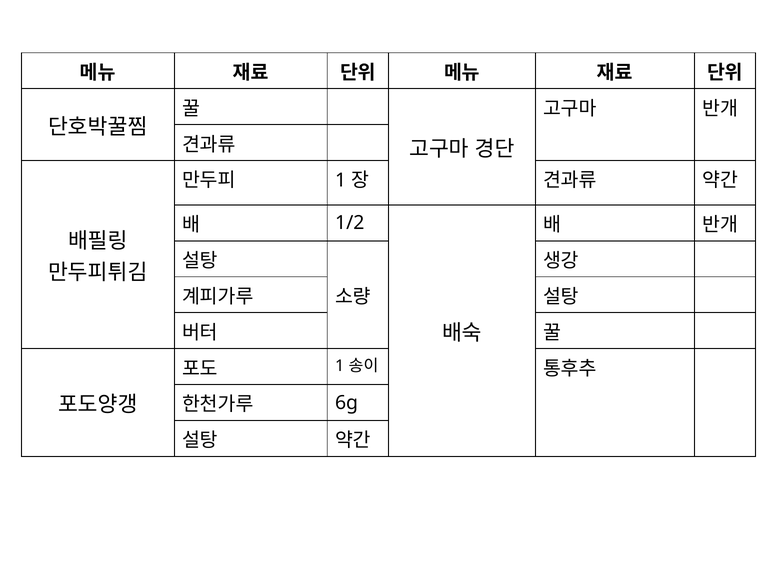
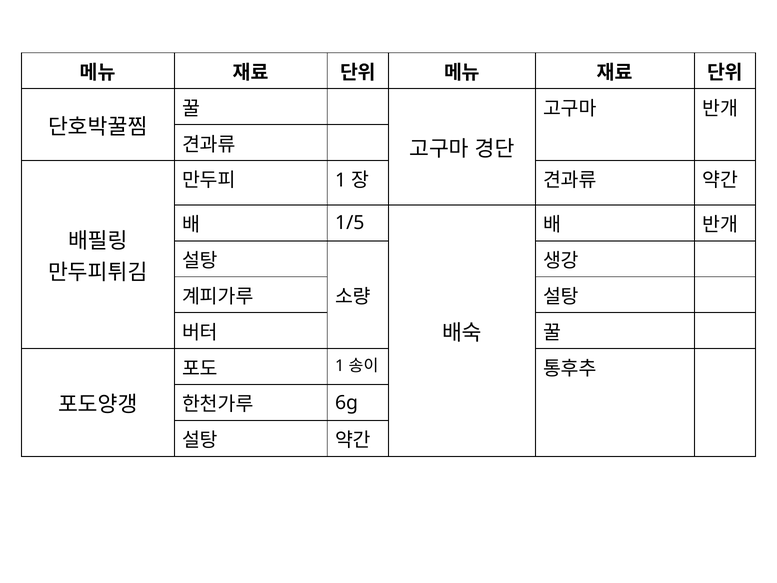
1/2: 1/2 -> 1/5
